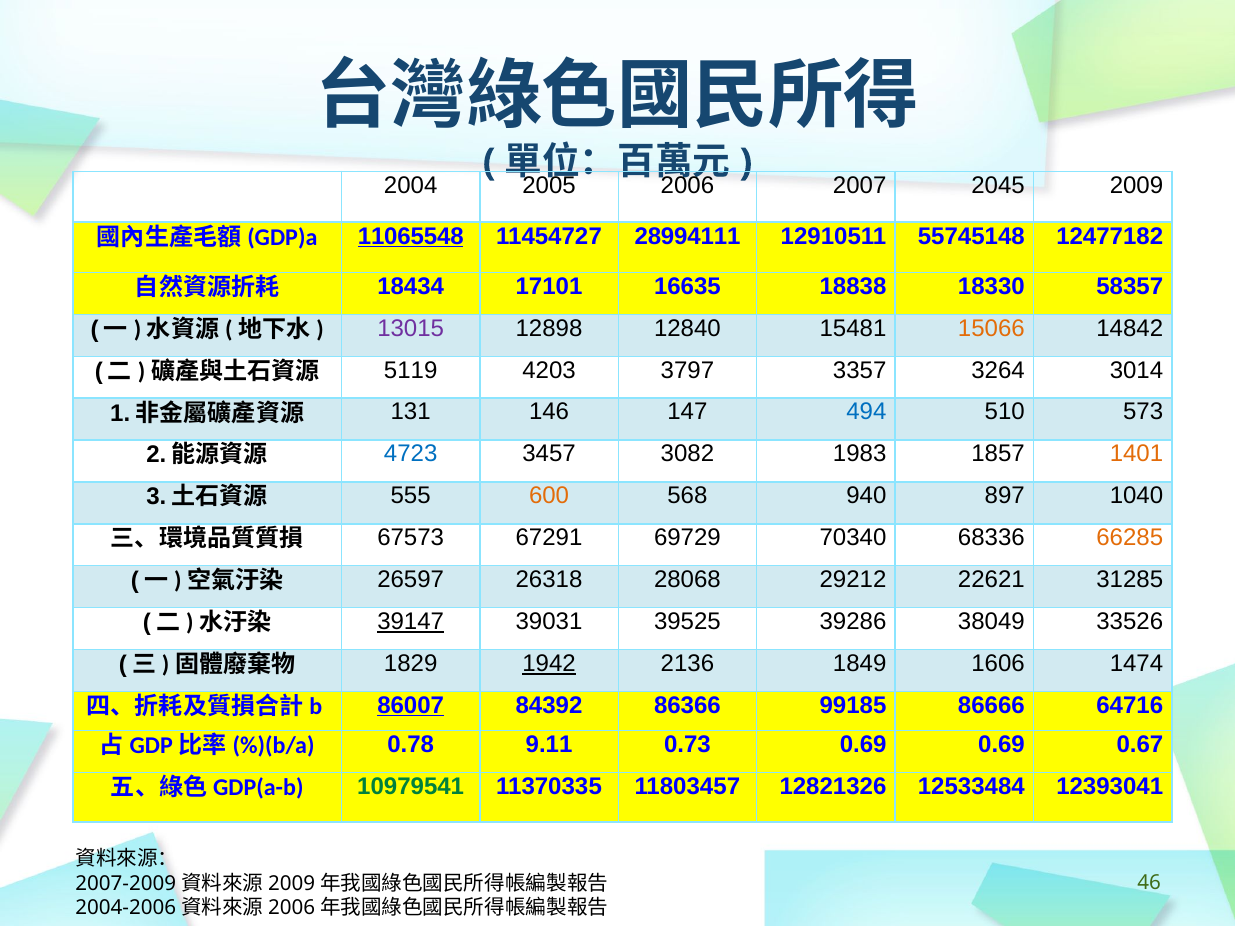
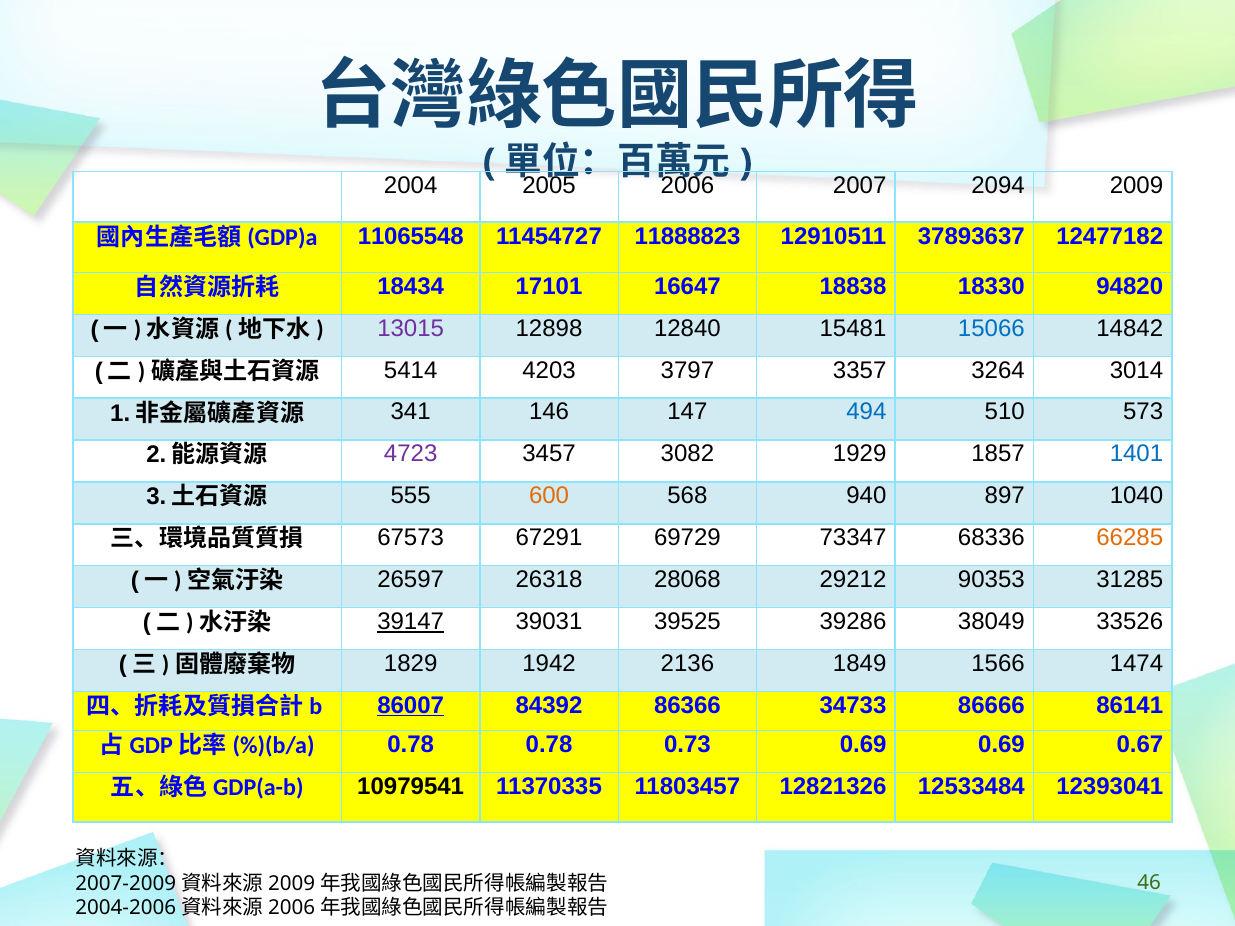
2045: 2045 -> 2094
11065548 underline: present -> none
28994111: 28994111 -> 11888823
55745148: 55745148 -> 37893637
16635: 16635 -> 16647
58357: 58357 -> 94820
15066 colour: orange -> blue
5119: 5119 -> 5414
131: 131 -> 341
4723 colour: blue -> purple
1983: 1983 -> 1929
1401 colour: orange -> blue
70340: 70340 -> 73347
22621: 22621 -> 90353
1942 underline: present -> none
1606: 1606 -> 1566
99185: 99185 -> 34733
64716: 64716 -> 86141
0.78 9.11: 9.11 -> 0.78
10979541 colour: green -> black
